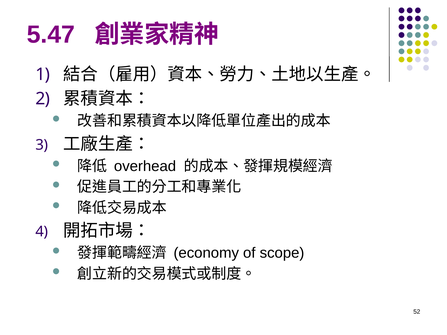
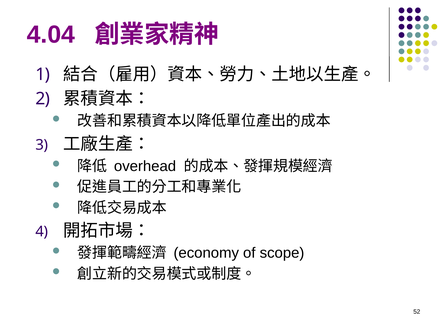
5.47: 5.47 -> 4.04
